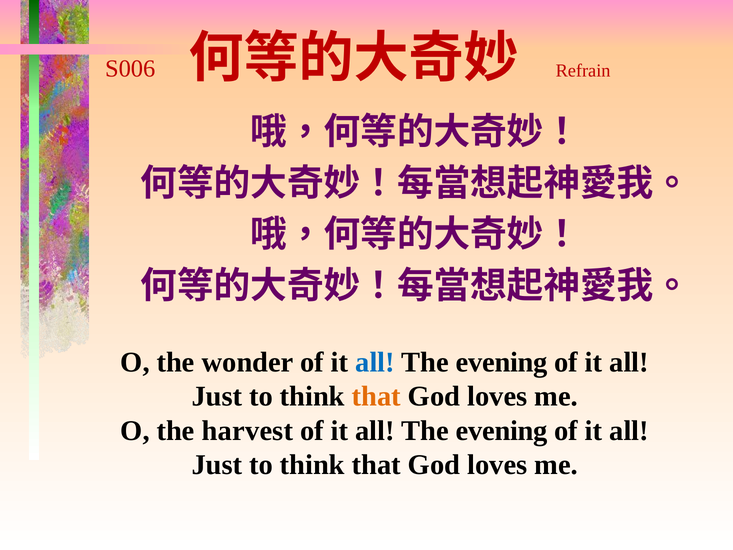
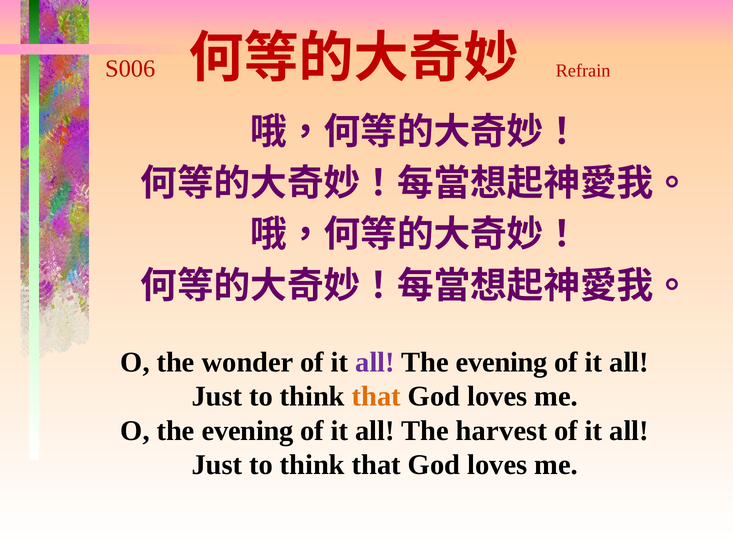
all at (375, 362) colour: blue -> purple
O the harvest: harvest -> evening
evening at (502, 431): evening -> harvest
